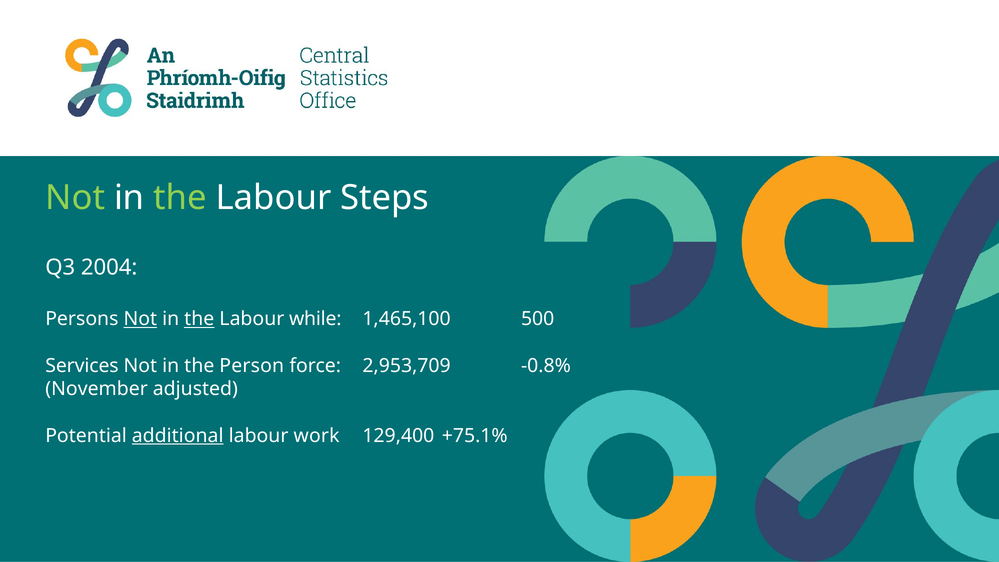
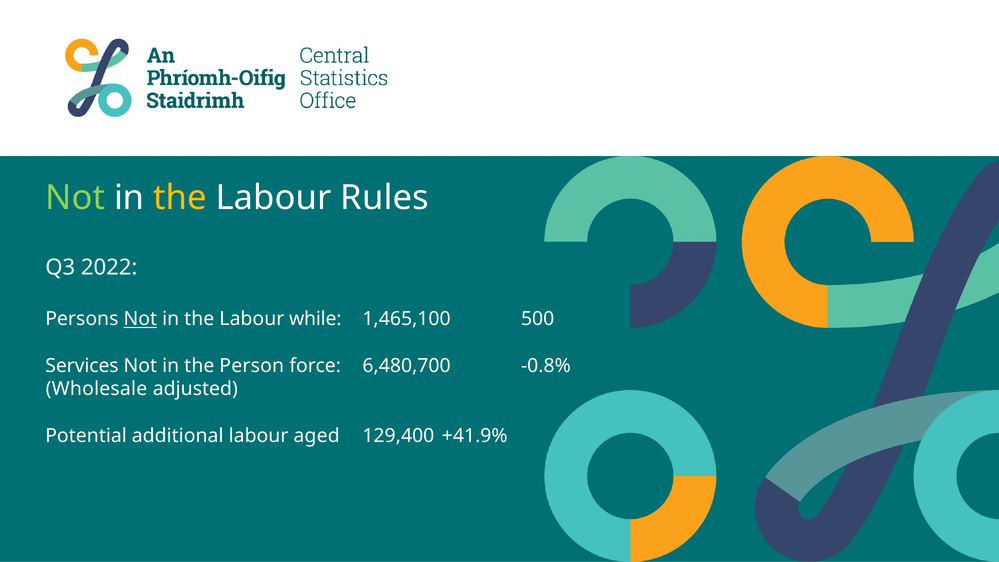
the at (180, 198) colour: light green -> yellow
Steps: Steps -> Rules
2004: 2004 -> 2022
the at (199, 319) underline: present -> none
2,953,709: 2,953,709 -> 6,480,700
November: November -> Wholesale
additional underline: present -> none
work: work -> aged
+75.1%: +75.1% -> +41.9%
